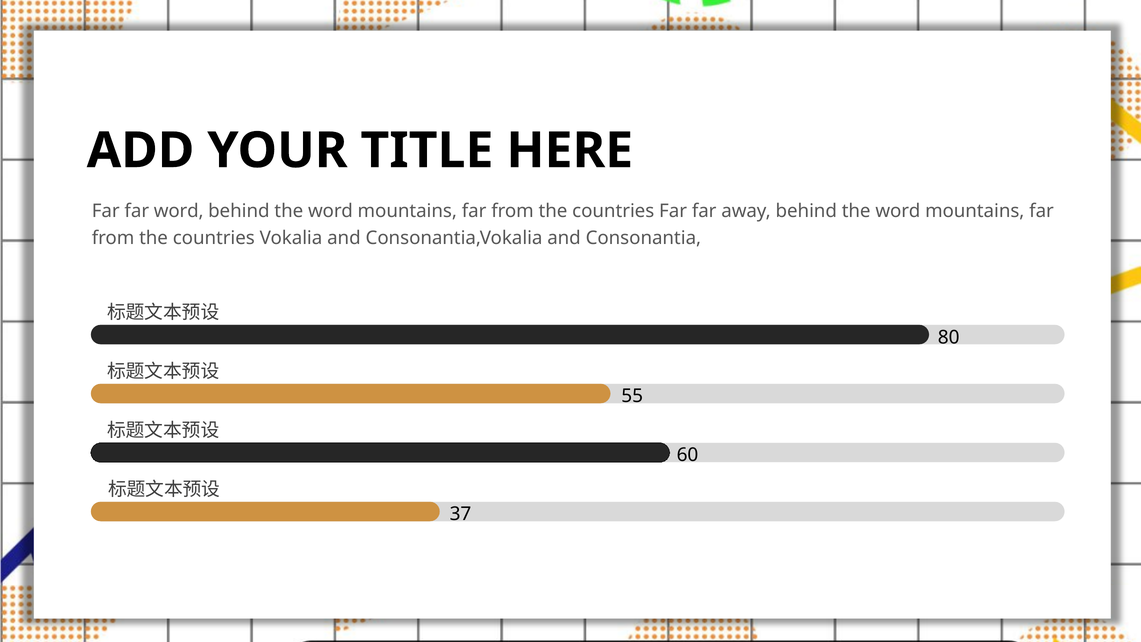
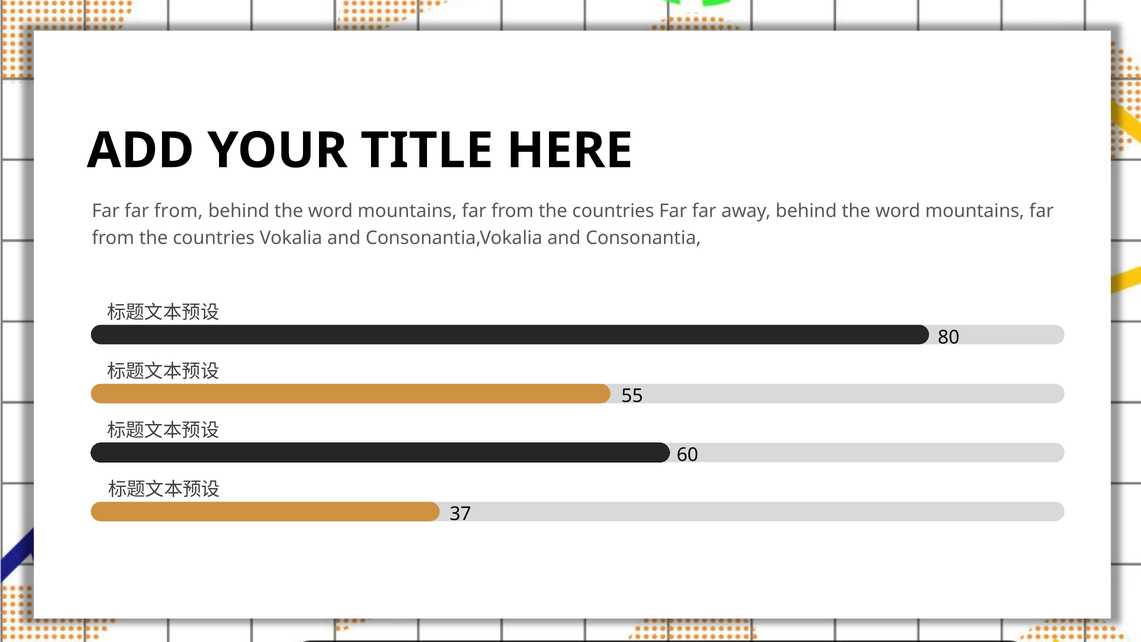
Far far word: word -> from
